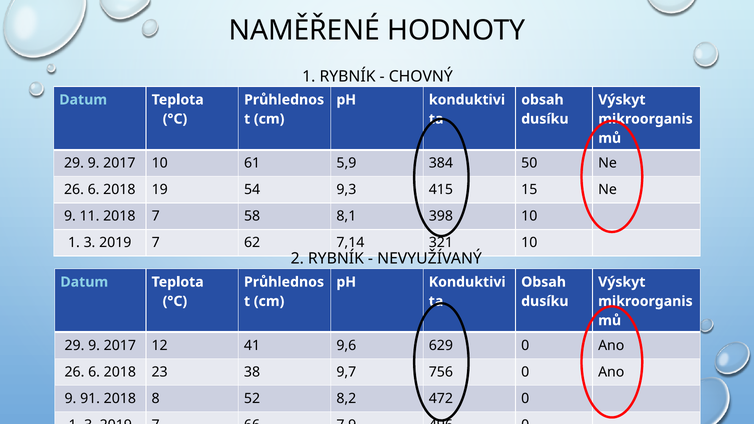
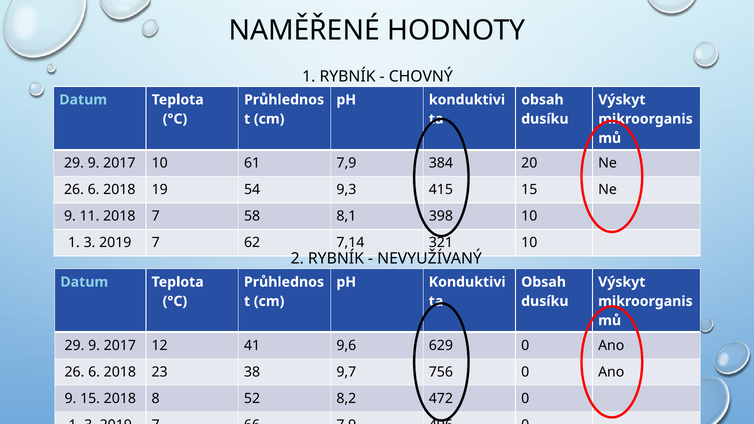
61 5,9: 5,9 -> 7,9
50: 50 -> 20
9 91: 91 -> 15
